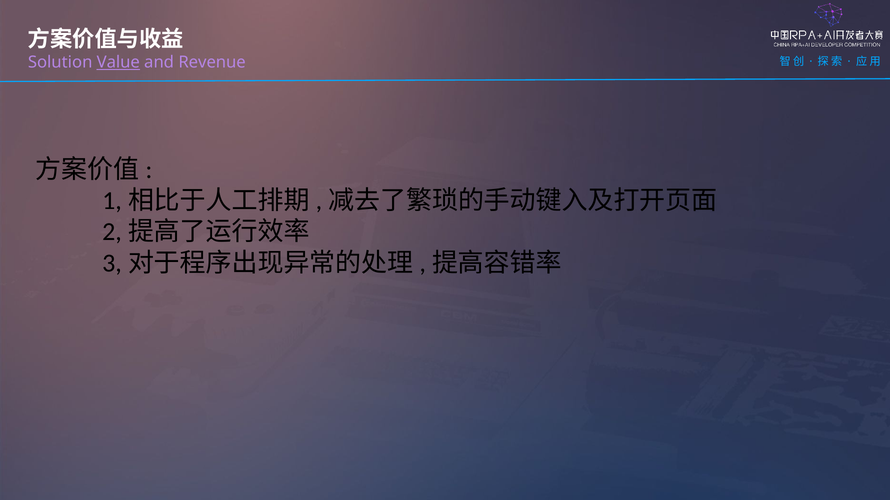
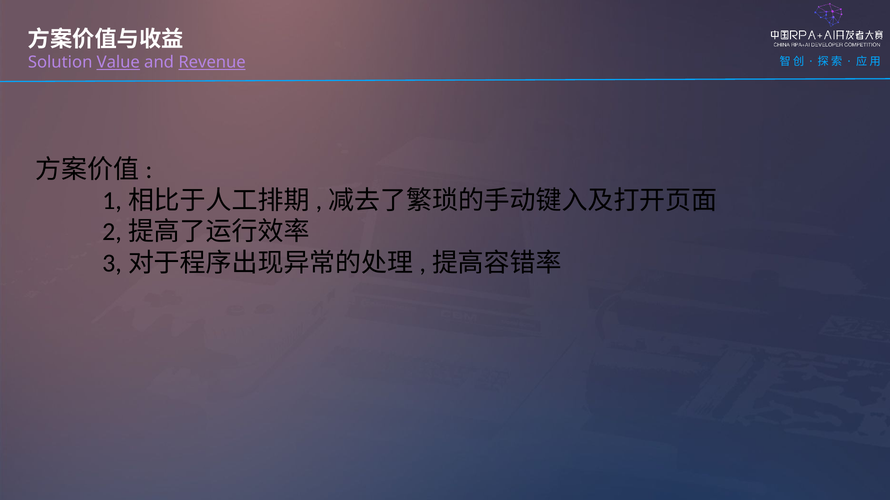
Revenue underline: none -> present
